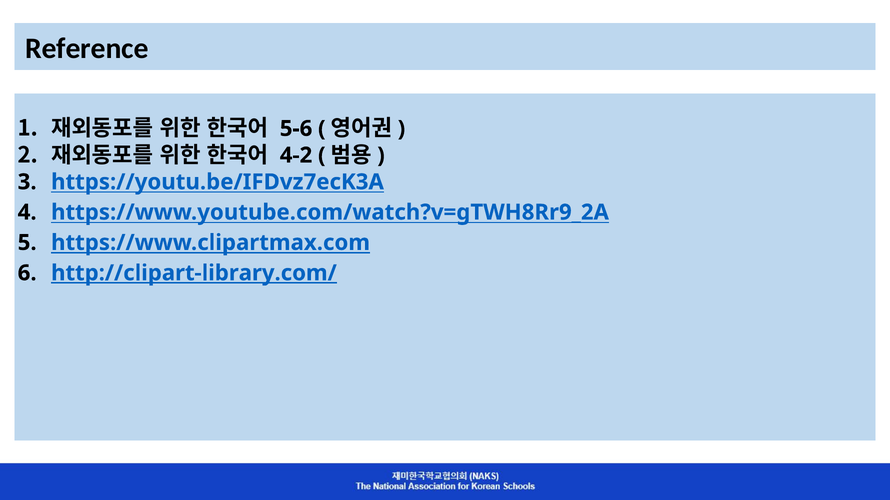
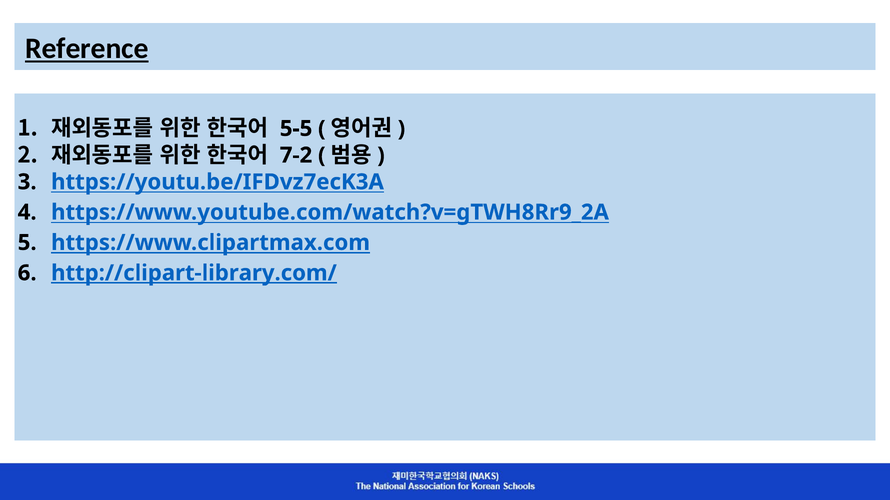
Reference underline: none -> present
5-6: 5-6 -> 5-5
4-2: 4-2 -> 7-2
